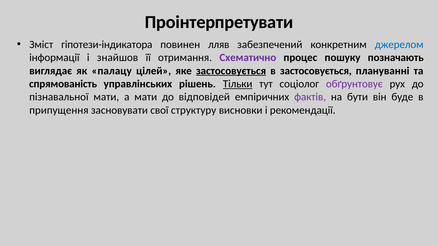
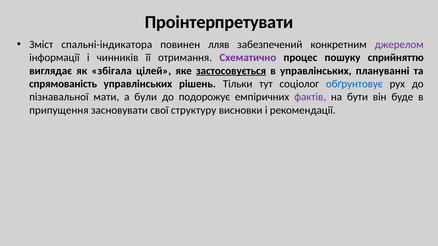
гіпотези-індикатора: гіпотези-індикатора -> спальні-індикатора
джерелом colour: blue -> purple
знайшов: знайшов -> чинників
позначають: позначають -> сприйняттю
палацу: палацу -> збігала
в застосовується: застосовується -> управлінських
Тільки underline: present -> none
обґрунтовує colour: purple -> blue
а мати: мати -> були
відповідей: відповідей -> подорожує
